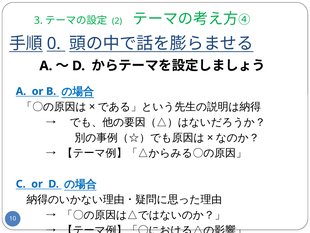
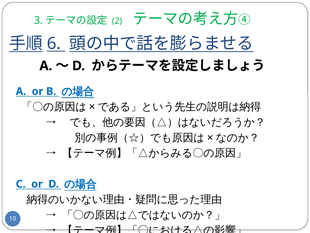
0: 0 -> 6
